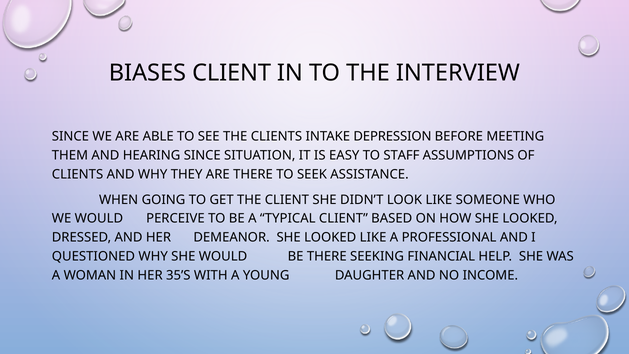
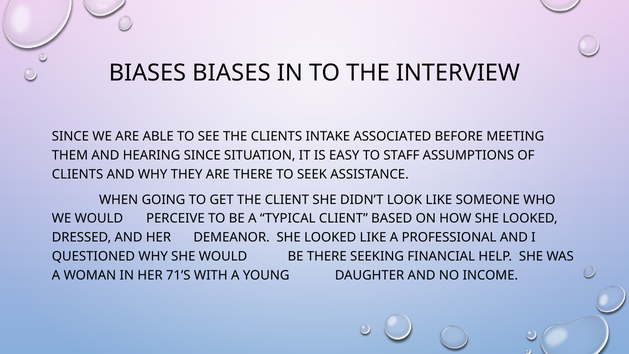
BIASES CLIENT: CLIENT -> BIASES
DEPRESSION: DEPRESSION -> ASSOCIATED
35’S: 35’S -> 71’S
